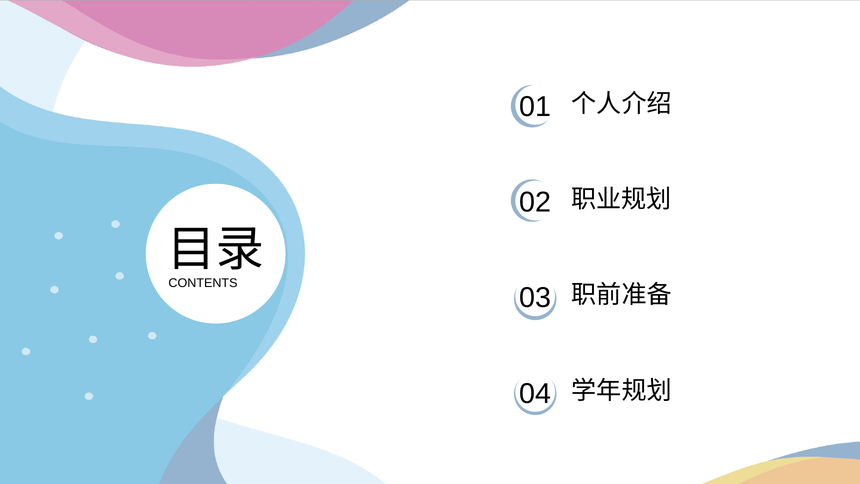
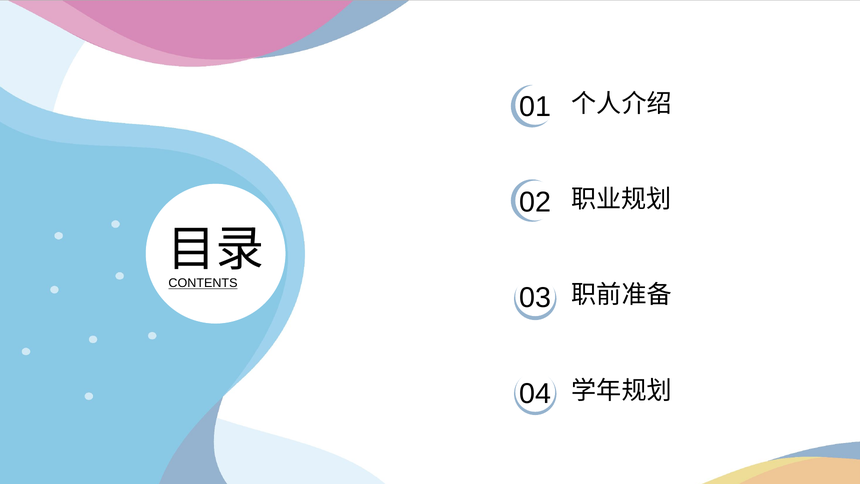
CONTENTS underline: none -> present
